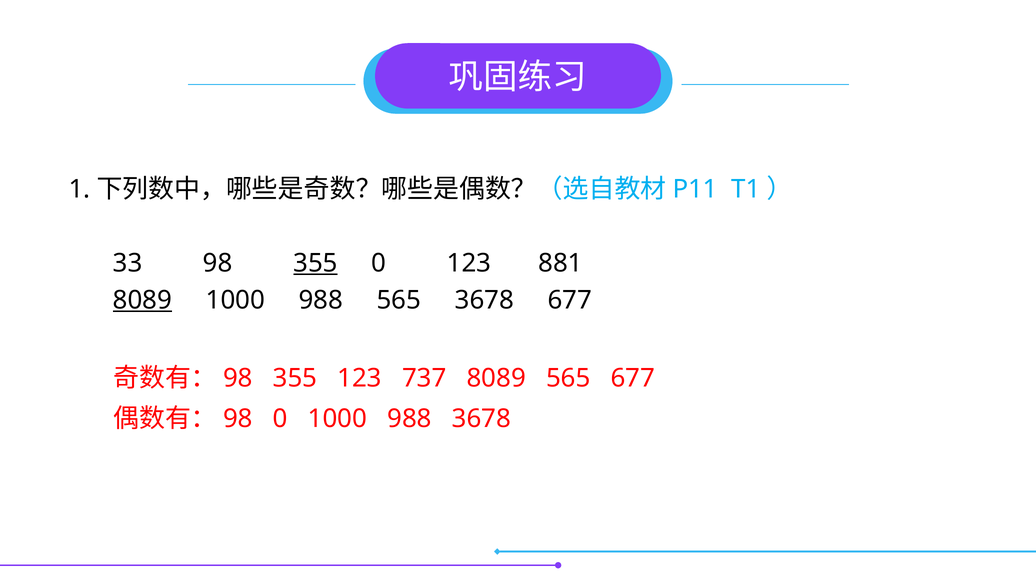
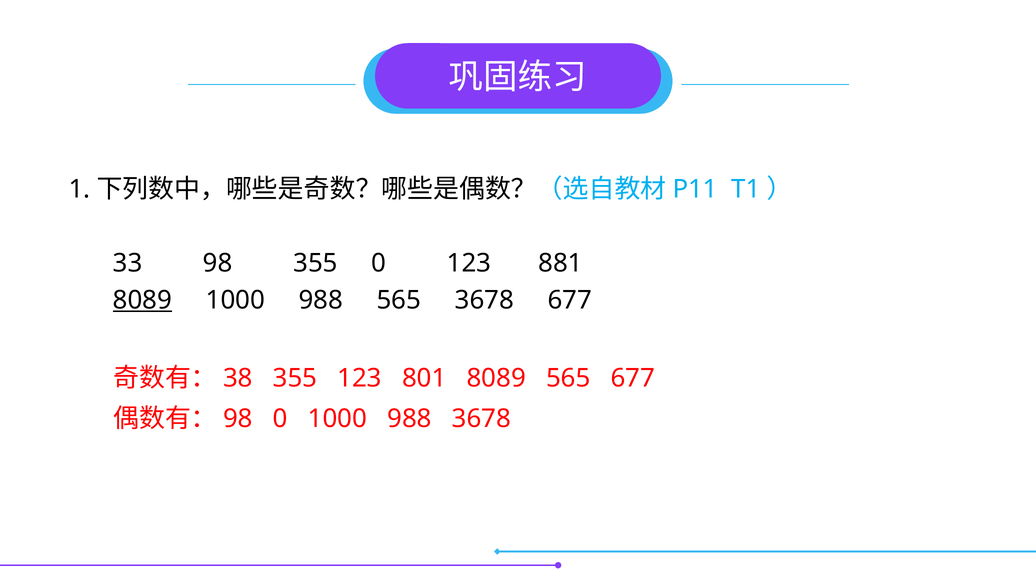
355 at (315, 263) underline: present -> none
98 at (238, 378): 98 -> 38
737: 737 -> 801
